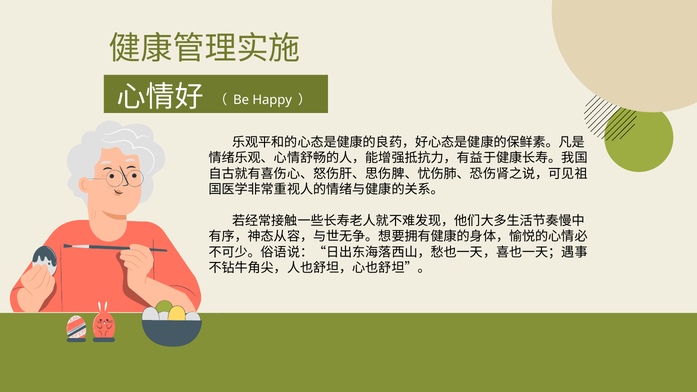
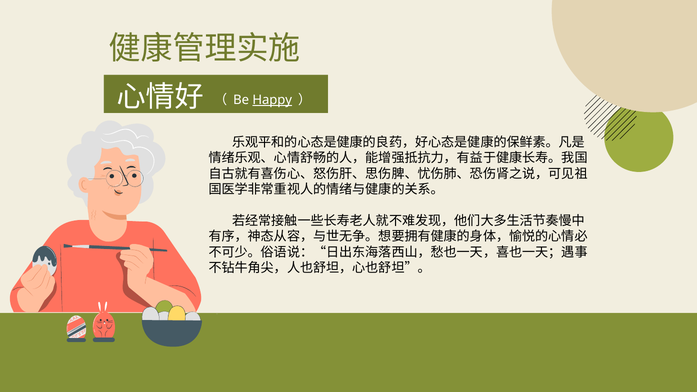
Happy underline: none -> present
